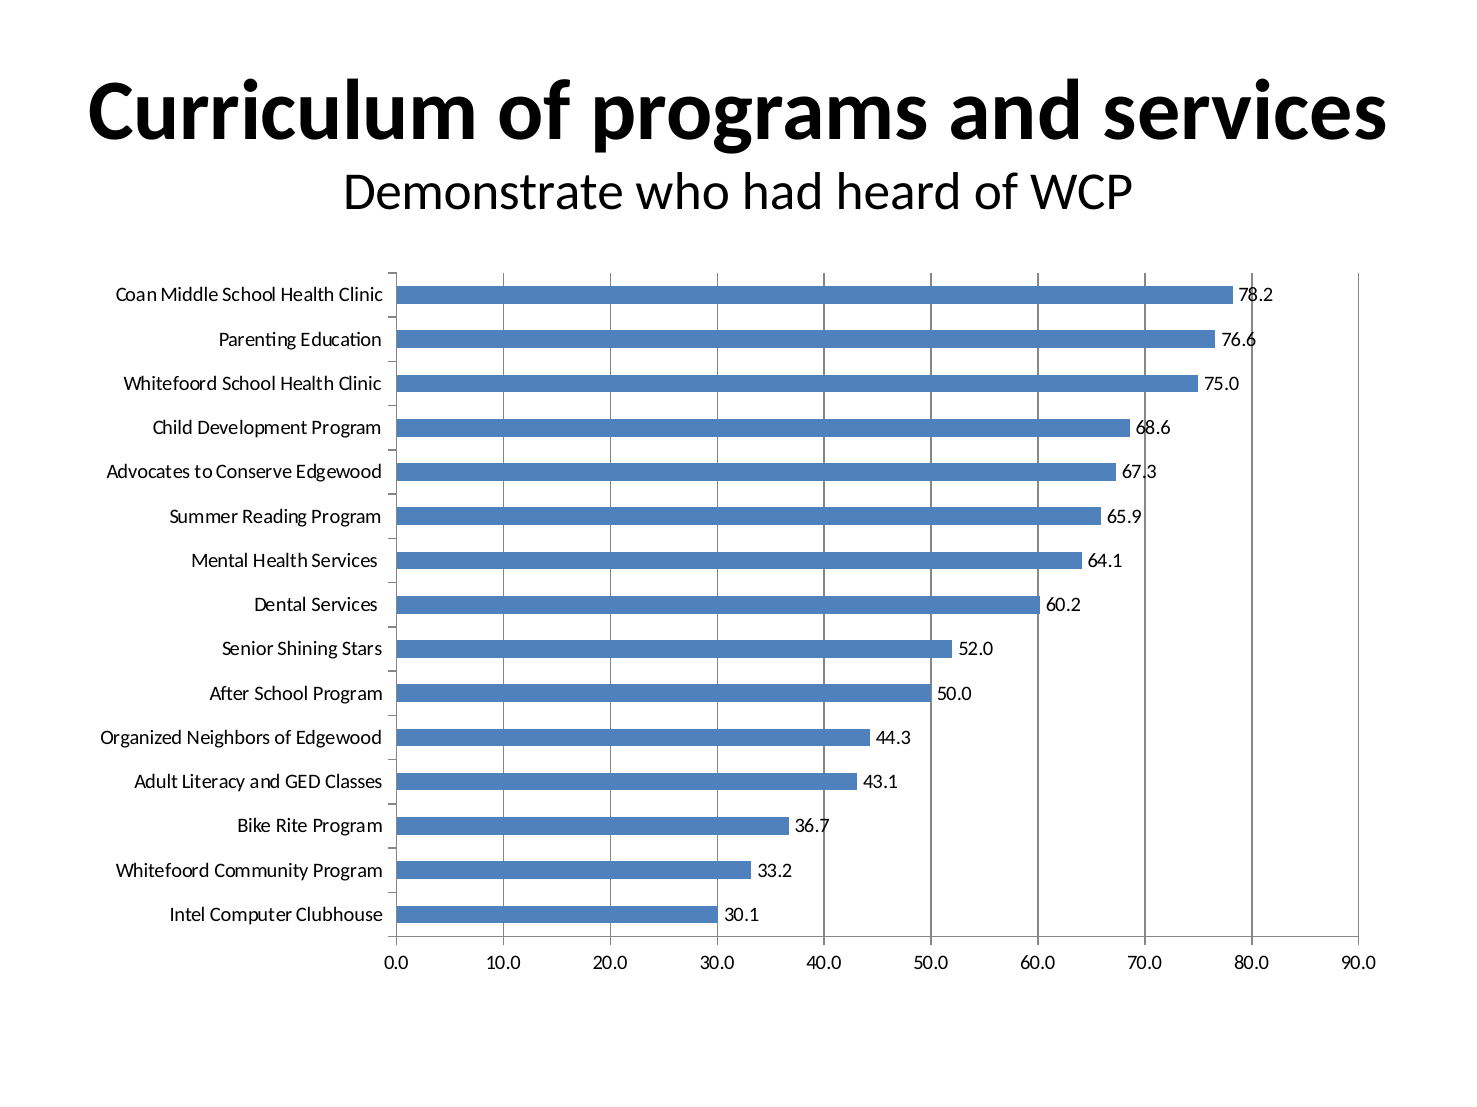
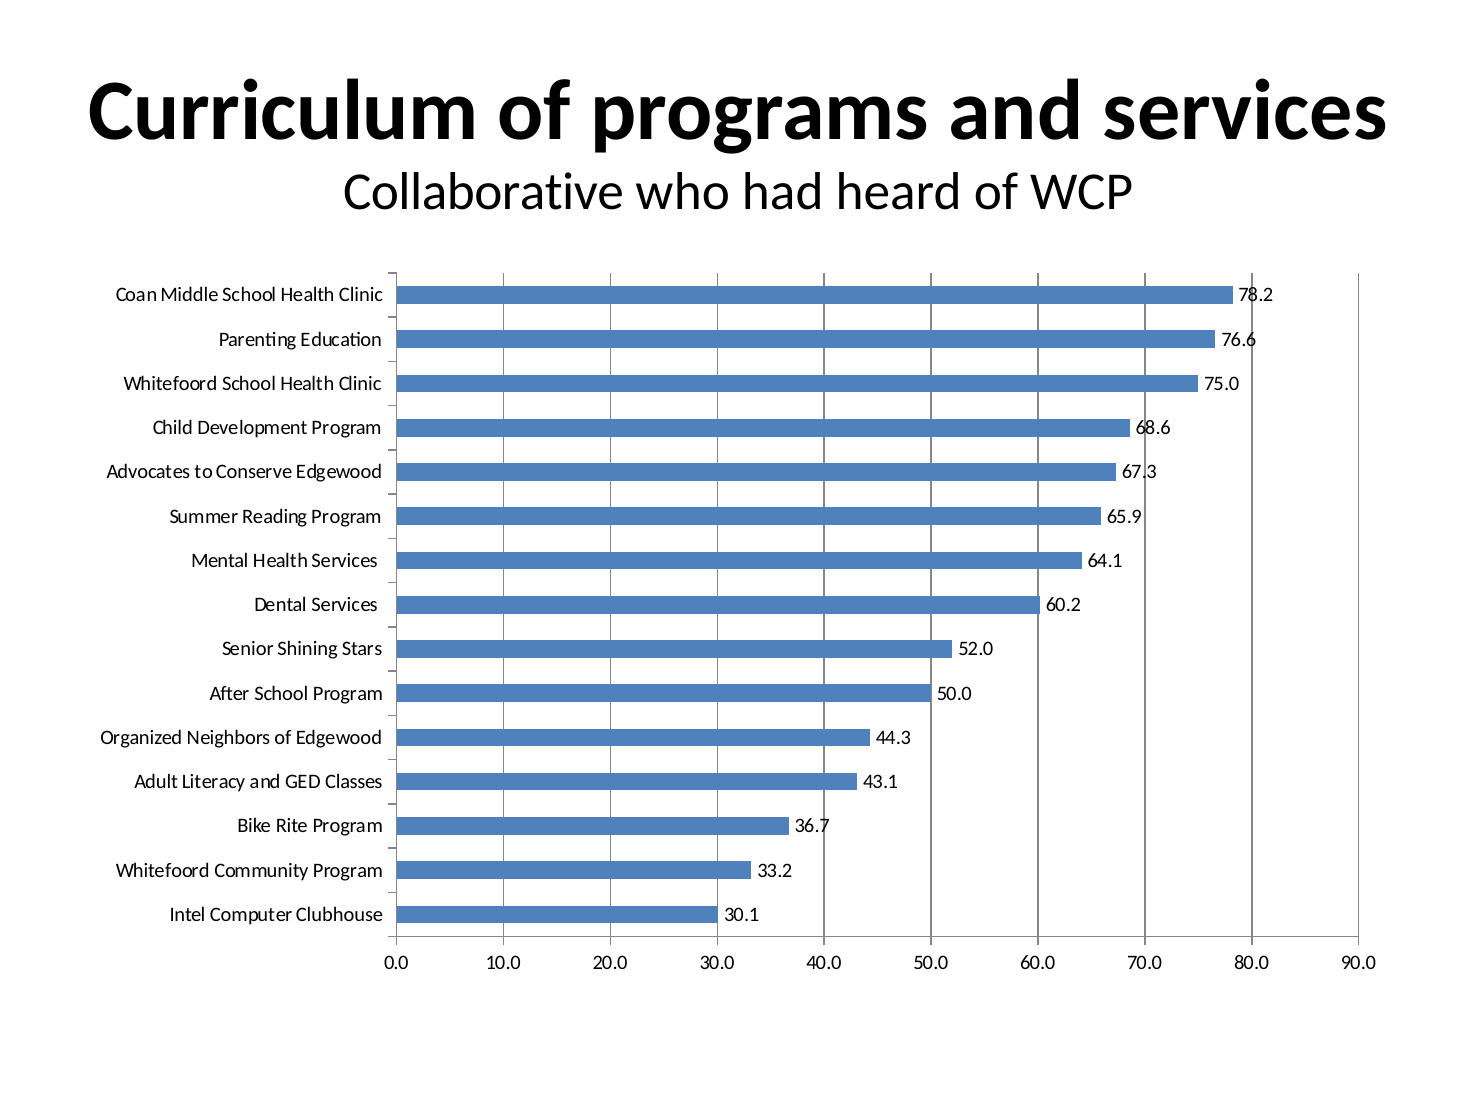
Demonstrate: Demonstrate -> Collaborative
